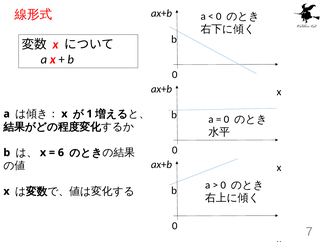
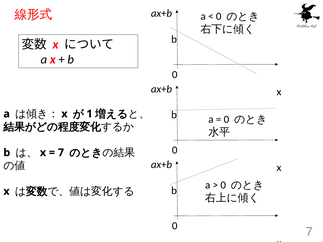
6 at (61, 153): 6 -> 7
